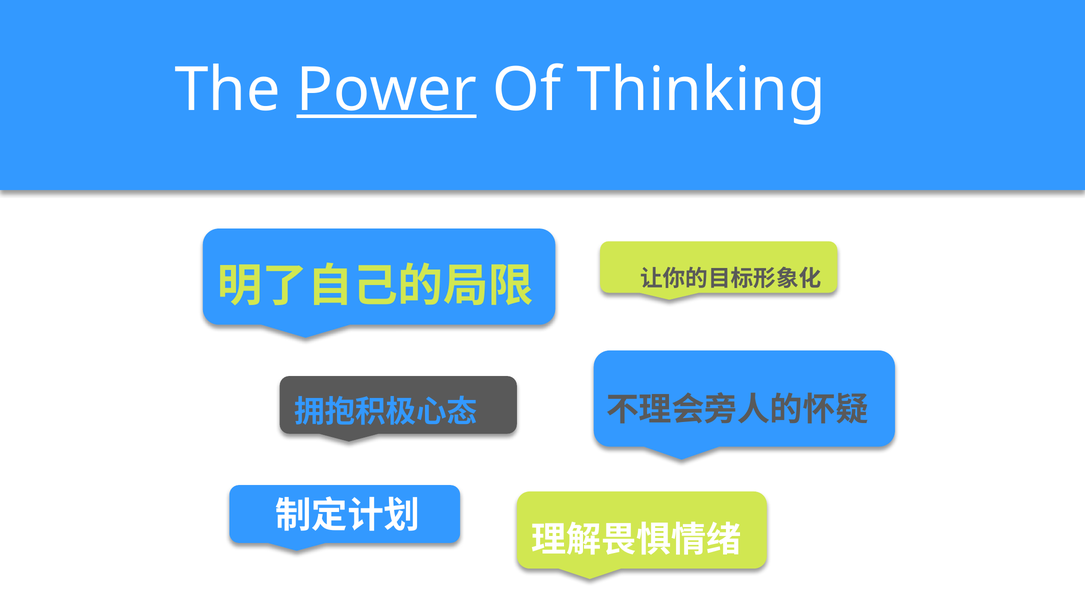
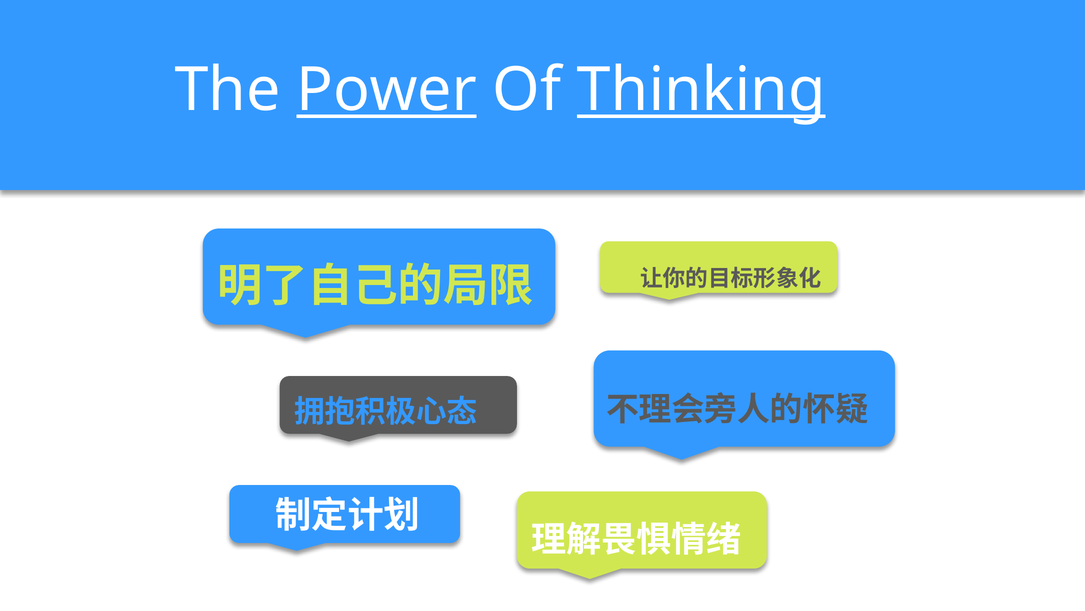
Thinking underline: none -> present
